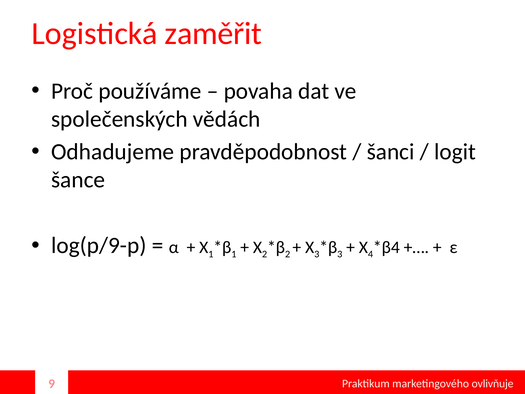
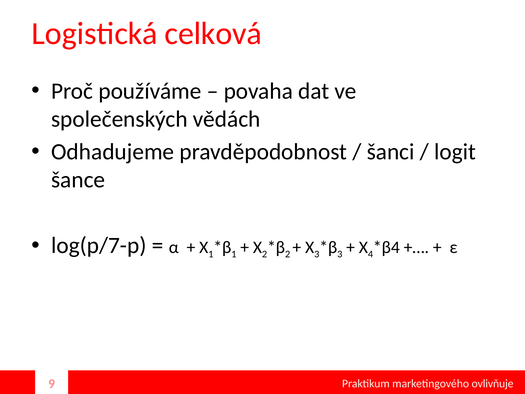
zaměřit: zaměřit -> celková
log(p/9-p: log(p/9-p -> log(p/7-p
